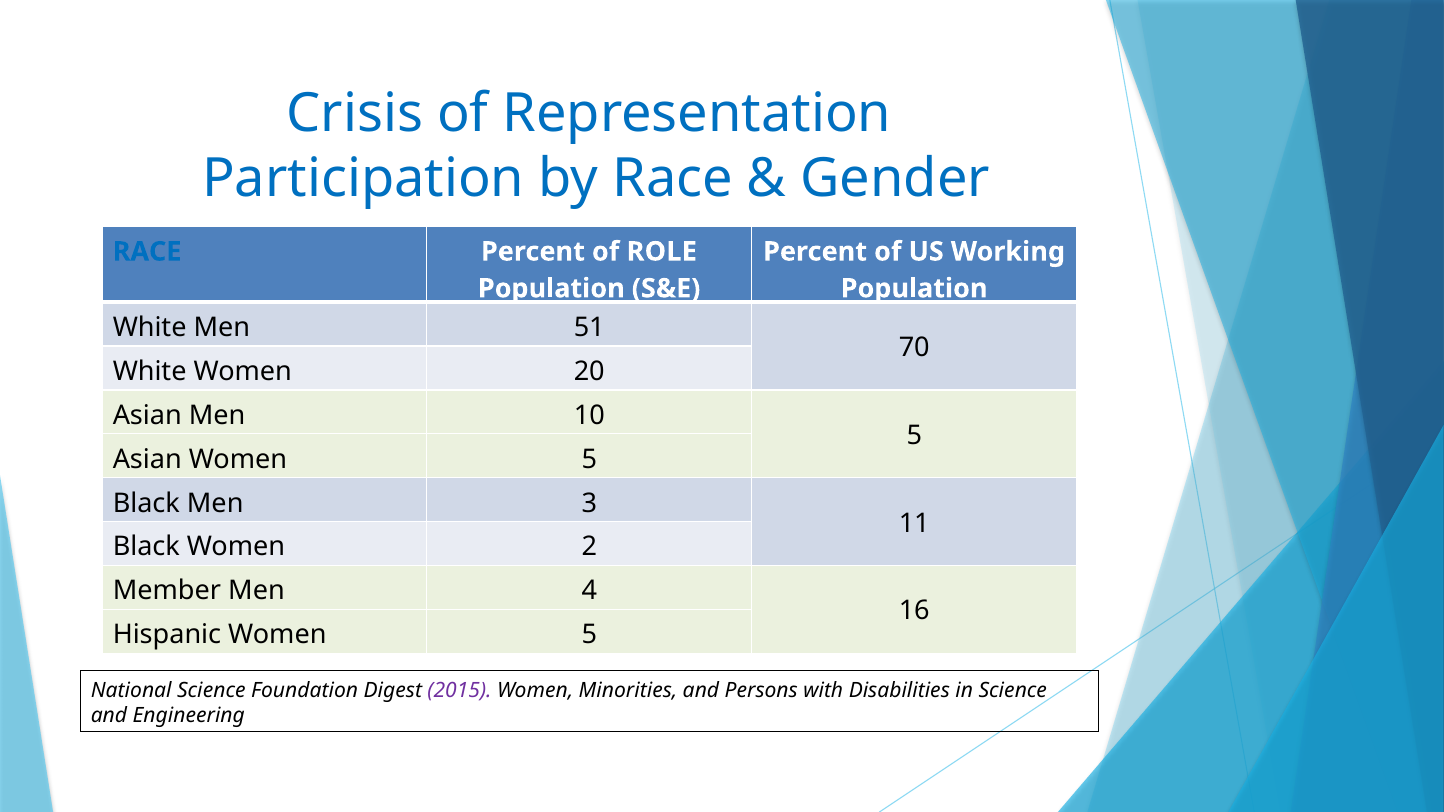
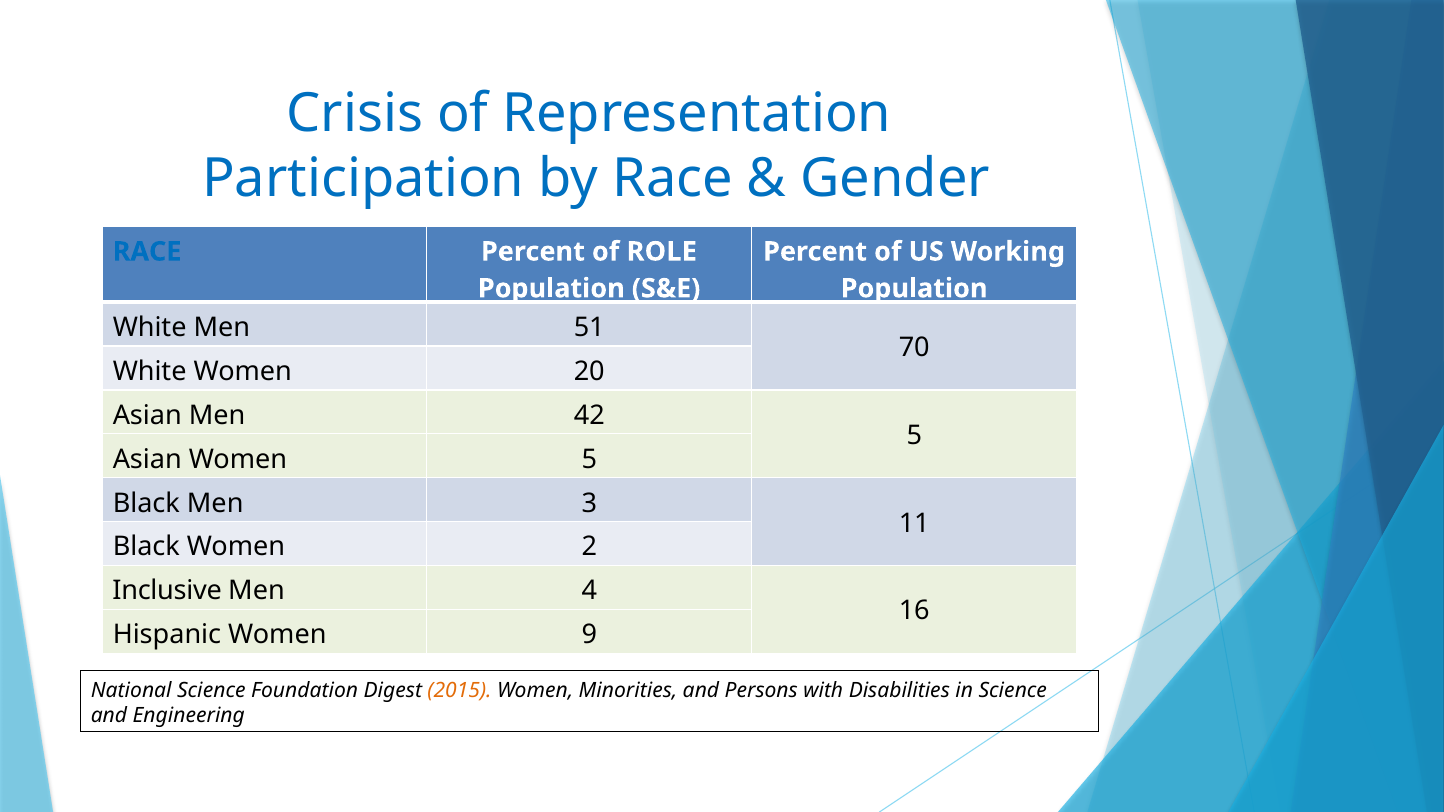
10: 10 -> 42
Member: Member -> Inclusive
Hispanic Women 5: 5 -> 9
2015 colour: purple -> orange
